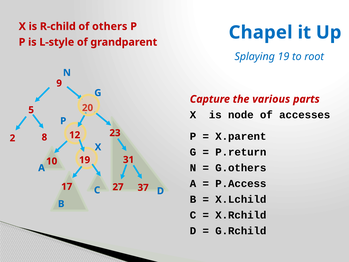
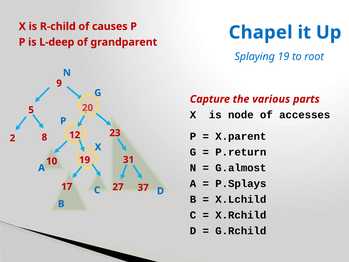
others: others -> causes
L-style: L-style -> L-deep
G.others: G.others -> G.almost
P.Access: P.Access -> P.Splays
